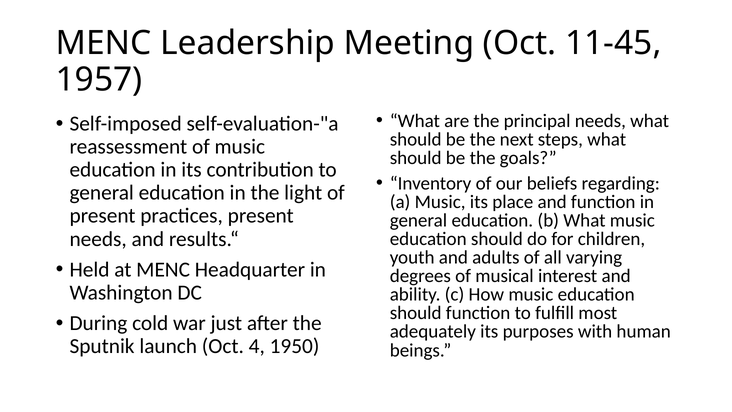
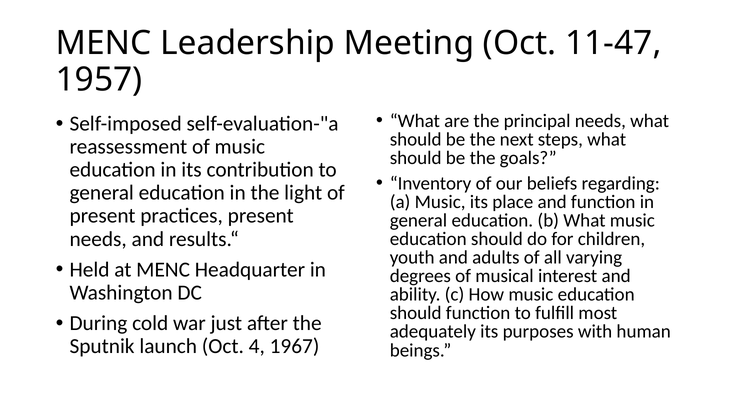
11-45: 11-45 -> 11-47
1950: 1950 -> 1967
